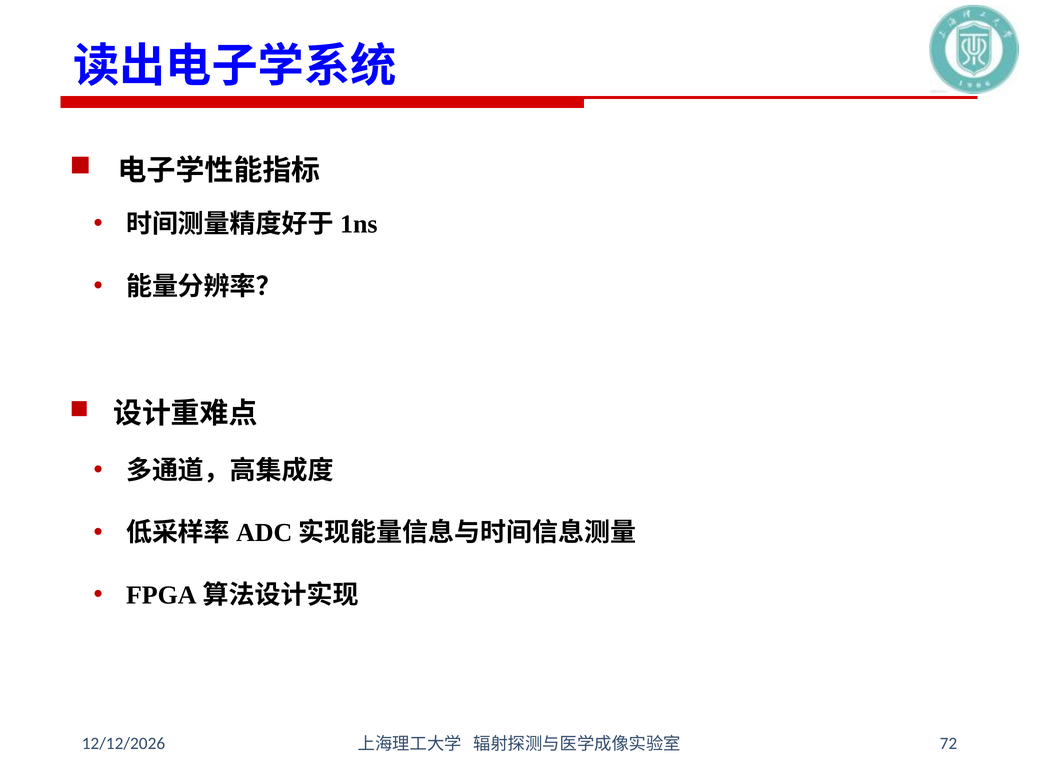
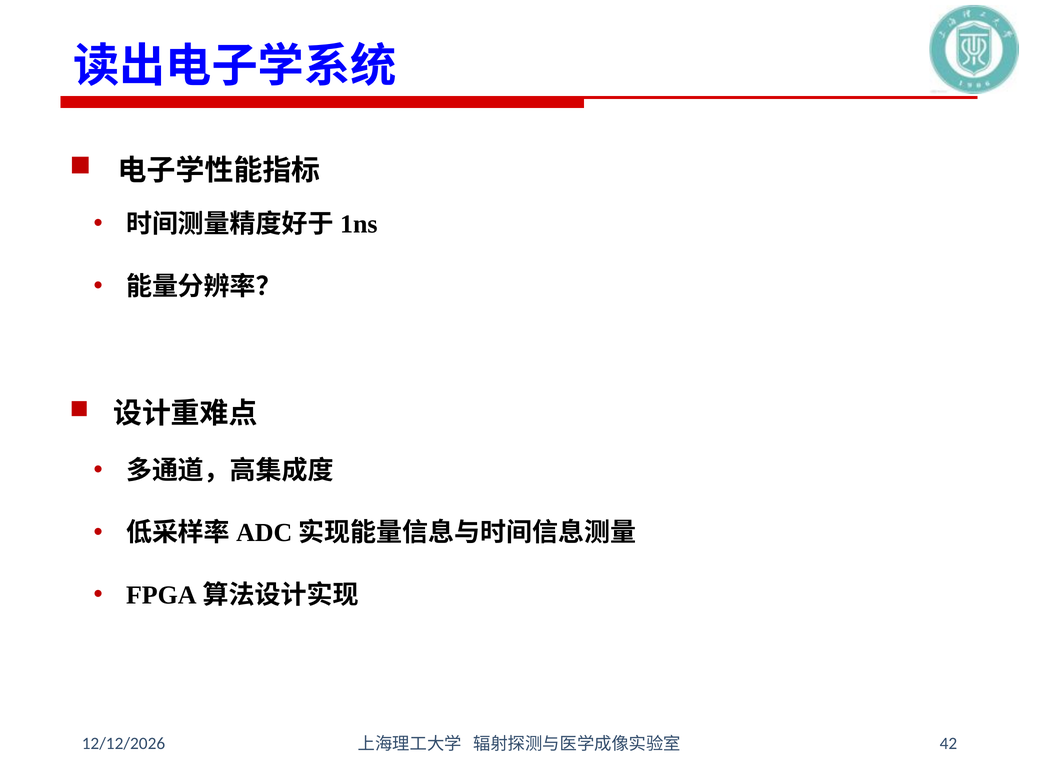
72: 72 -> 42
